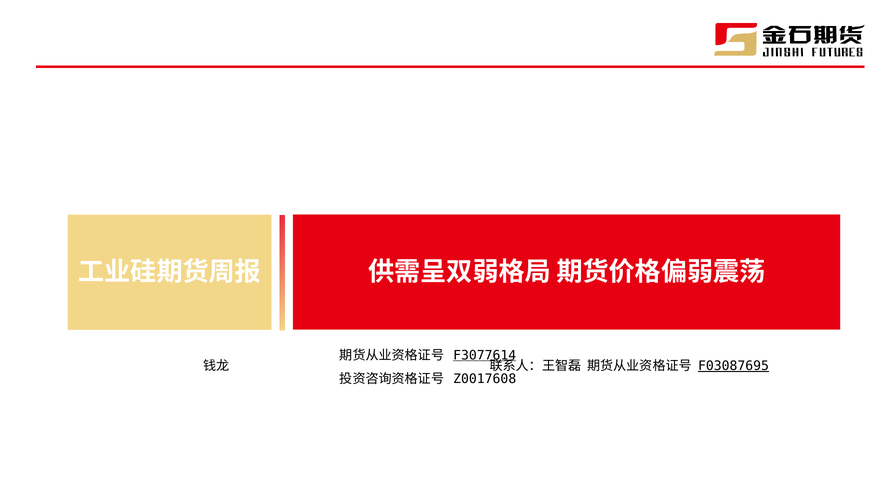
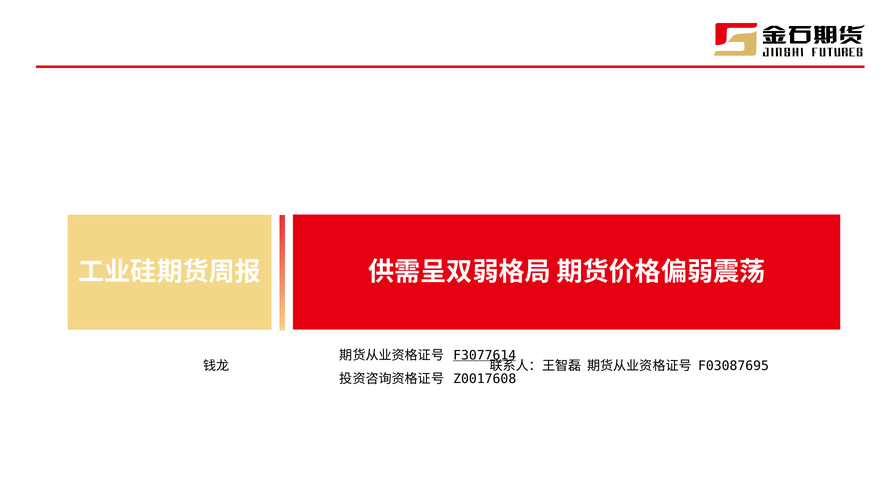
F03087695 underline: present -> none
